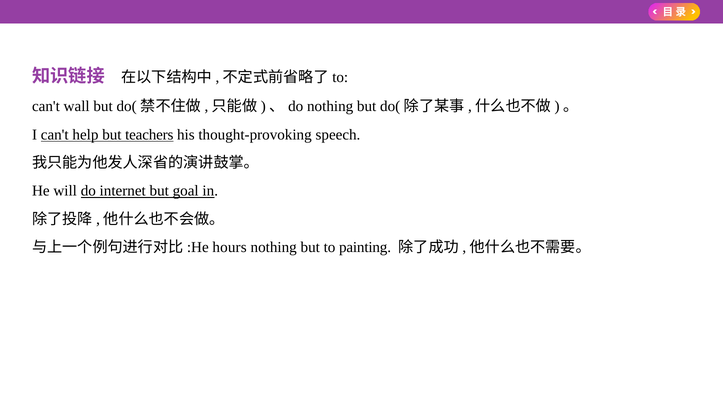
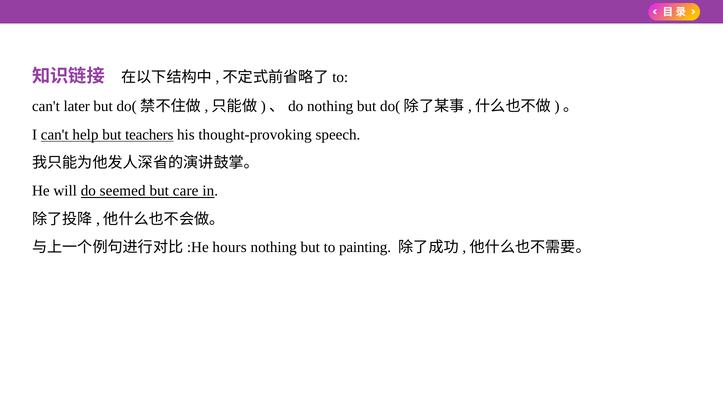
wall: wall -> later
internet: internet -> seemed
goal: goal -> care
